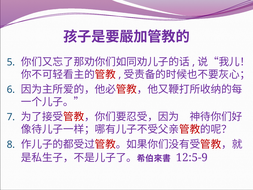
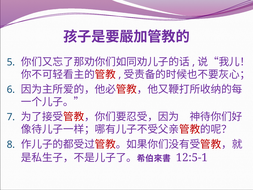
12:5-9: 12:5-9 -> 12:5-1
